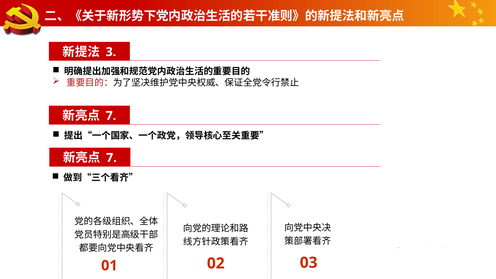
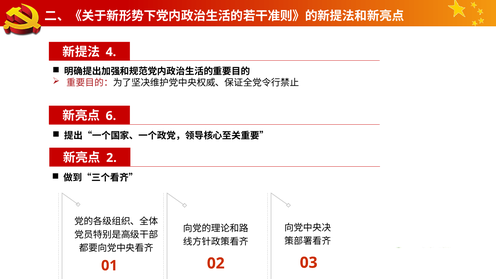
3: 3 -> 4
7 at (111, 116): 7 -> 6
7 at (111, 158): 7 -> 2
